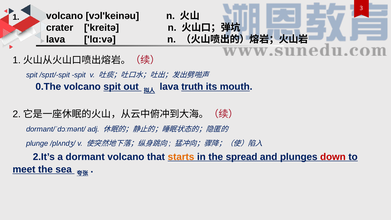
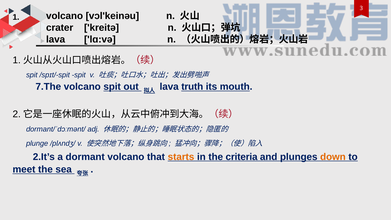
0.The: 0.The -> 7.The
spread: spread -> criteria
down colour: red -> orange
